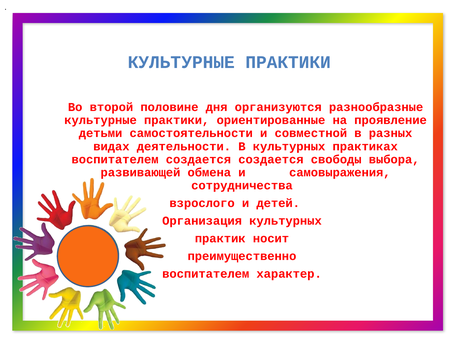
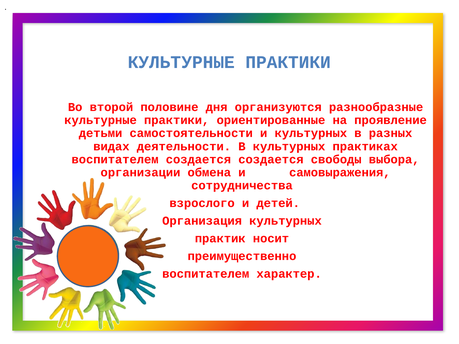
и совместной: совместной -> культурных
развивающей: развивающей -> организации
